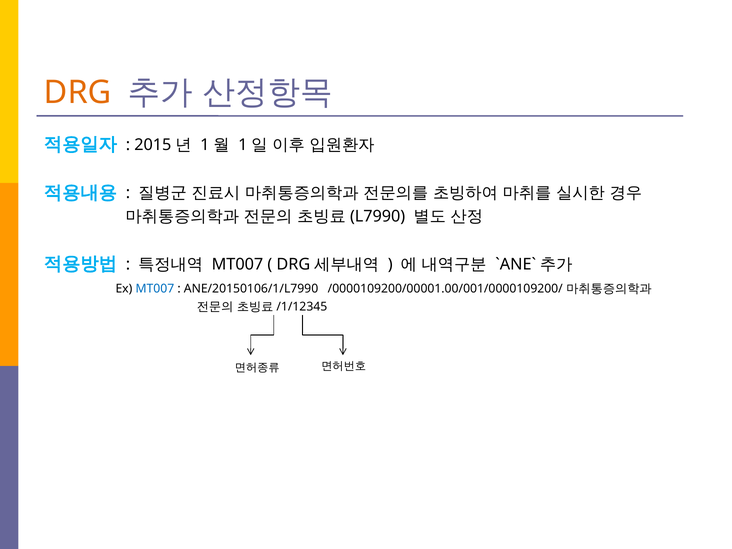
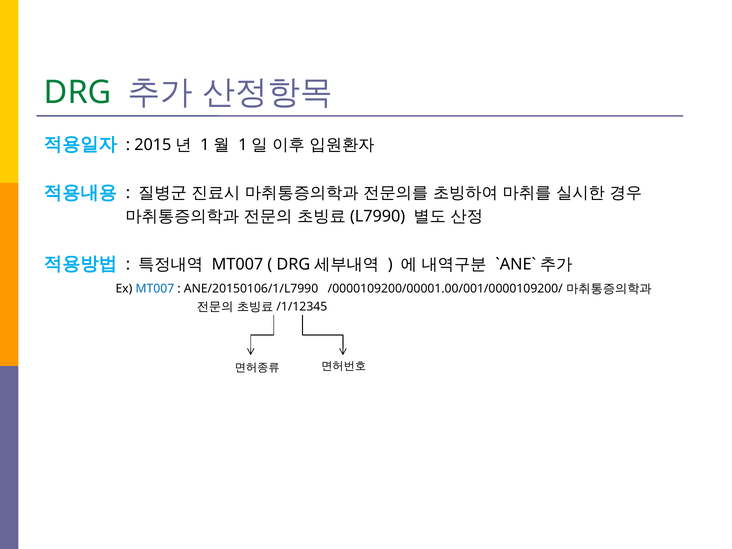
DRG colour: orange -> green
